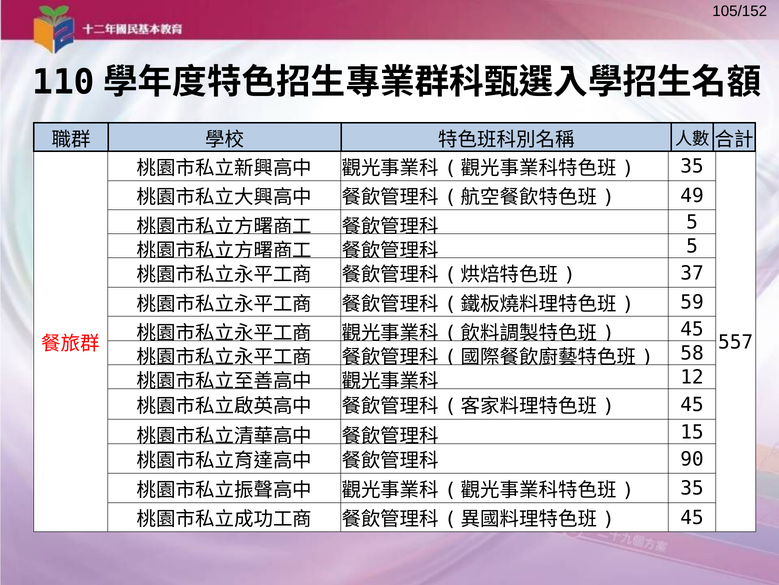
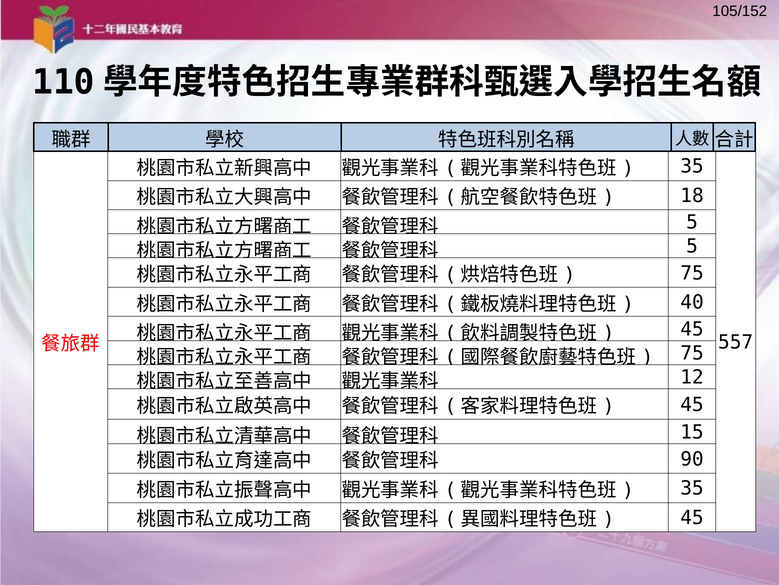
49: 49 -> 18
37 at (692, 273): 37 -> 75
59: 59 -> 40
58 at (692, 353): 58 -> 75
